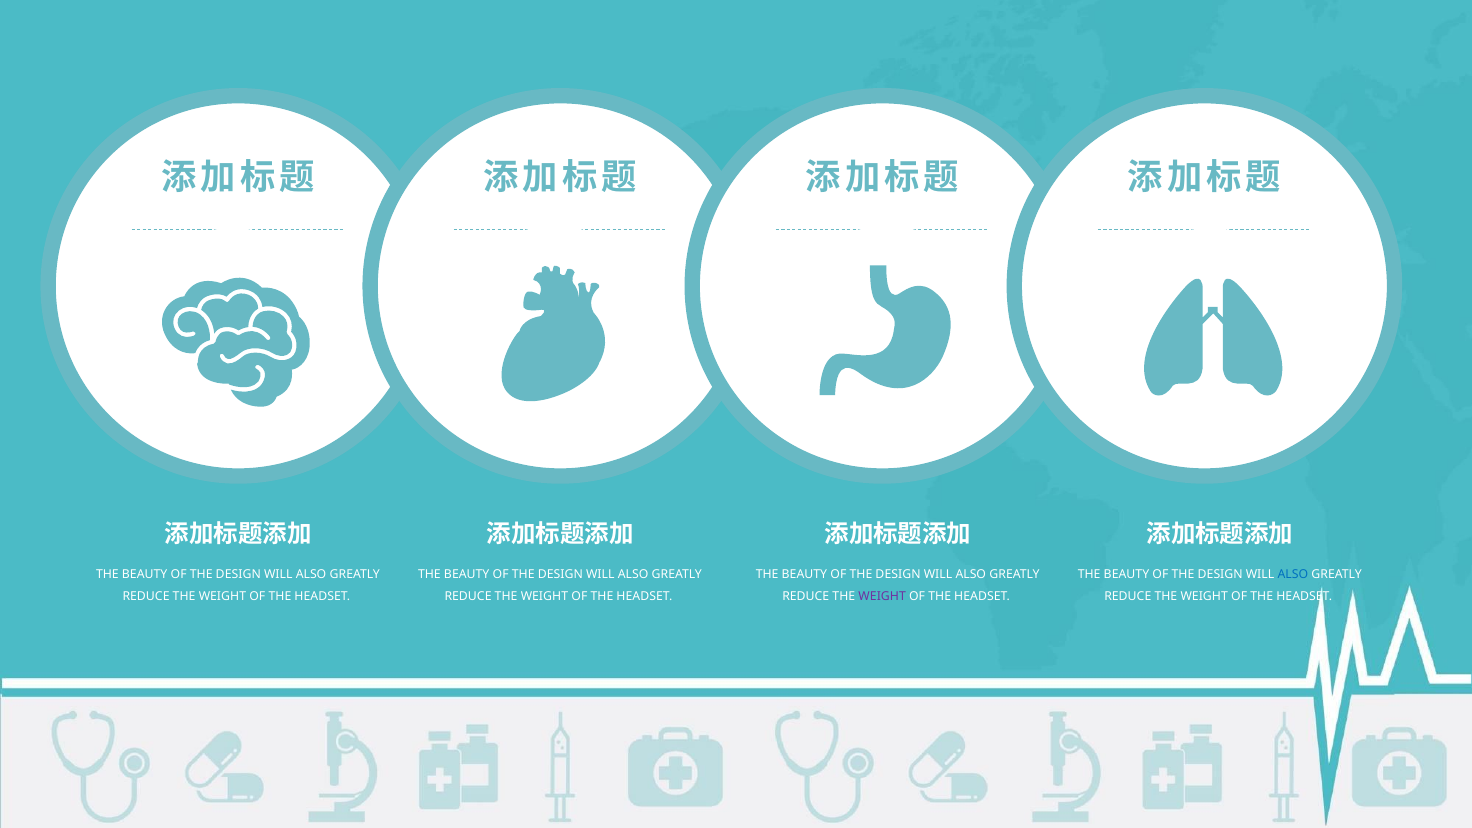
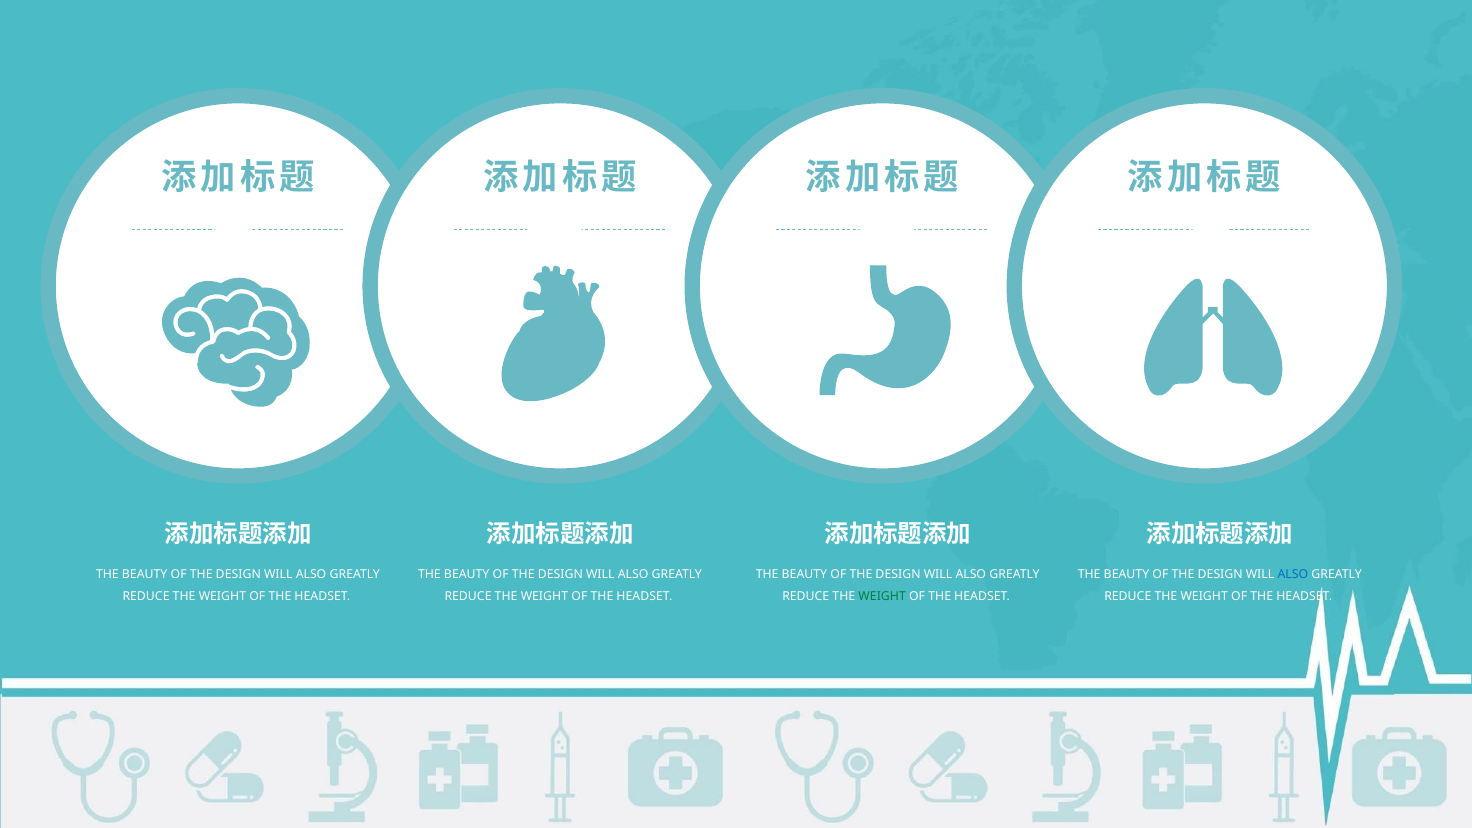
WEIGHT at (882, 597) colour: purple -> green
